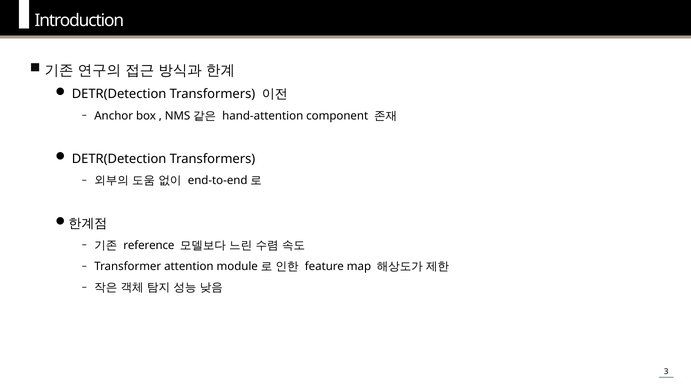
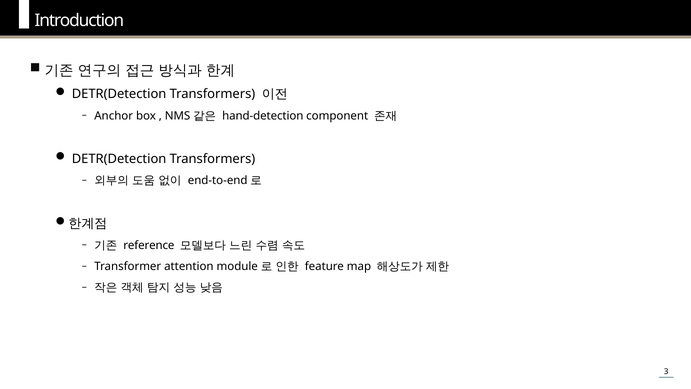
hand-attention: hand-attention -> hand-detection
